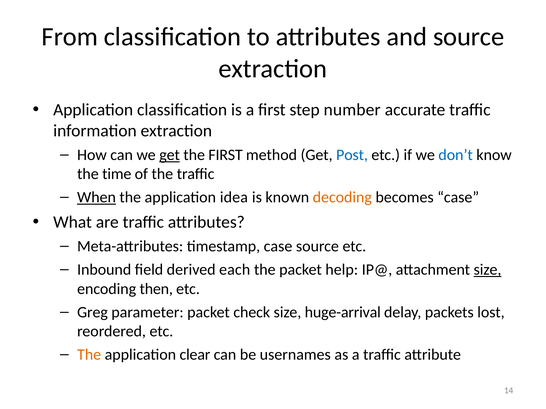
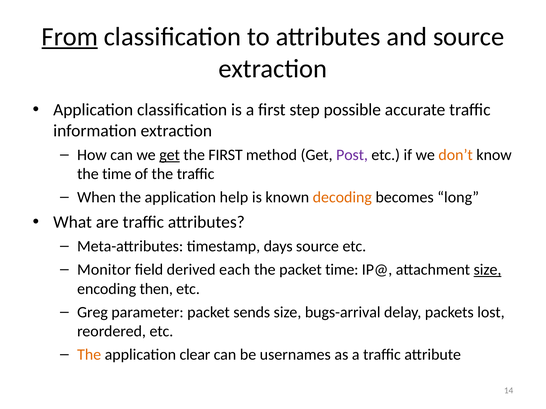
From underline: none -> present
number: number -> possible
Post colour: blue -> purple
don’t colour: blue -> orange
When underline: present -> none
idea: idea -> help
becomes case: case -> long
timestamp case: case -> days
Inbound: Inbound -> Monitor
packet help: help -> time
check: check -> sends
huge-arrival: huge-arrival -> bugs-arrival
